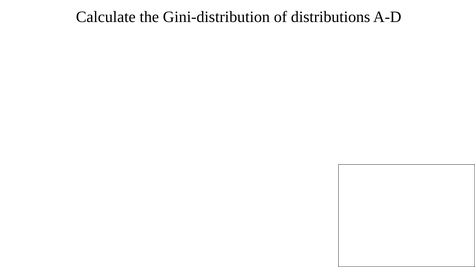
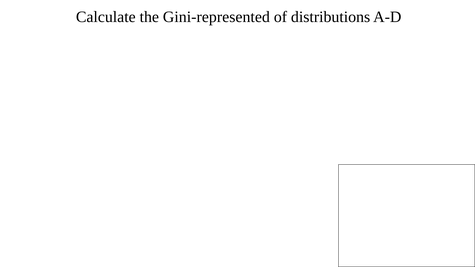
Gini-distribution: Gini-distribution -> Gini-represented
